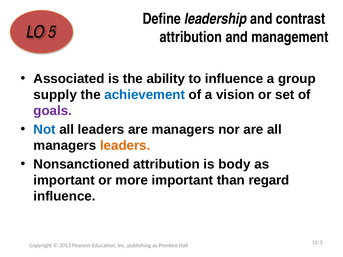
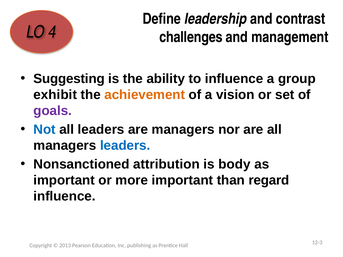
5: 5 -> 4
attribution at (191, 37): attribution -> challenges
Associated: Associated -> Suggesting
supply: supply -> exhibit
achievement colour: blue -> orange
leaders at (125, 146) colour: orange -> blue
